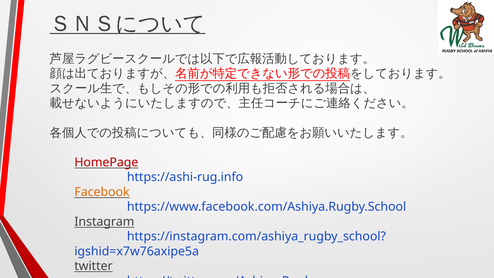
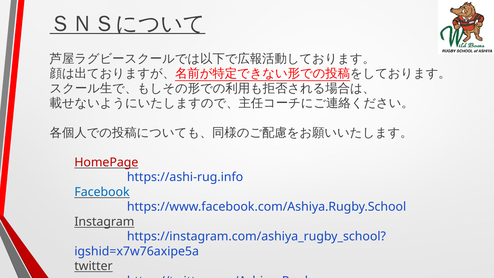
Facebook colour: orange -> blue
